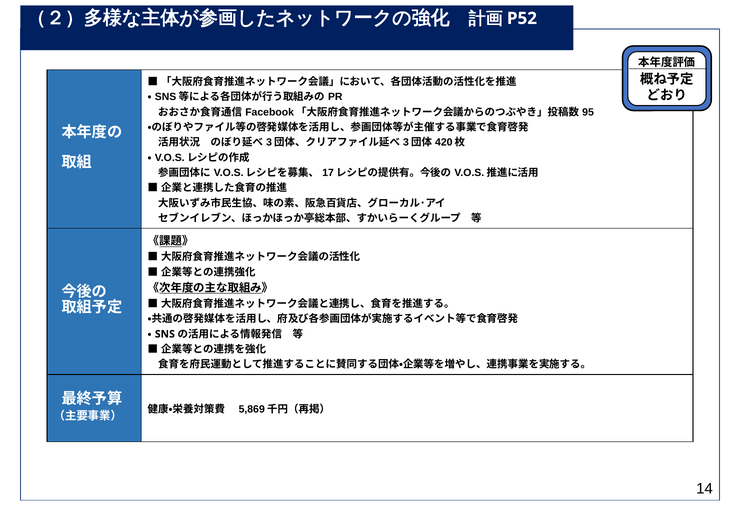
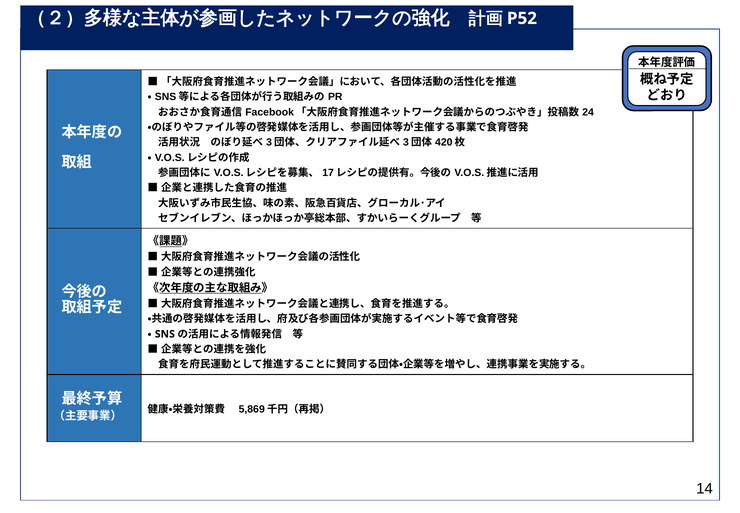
95: 95 -> 24
